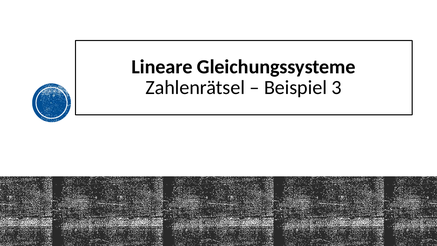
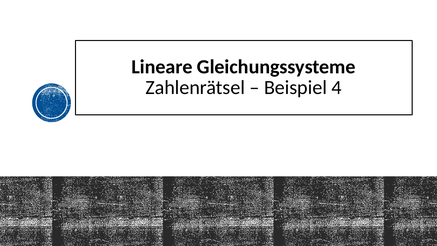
3: 3 -> 4
